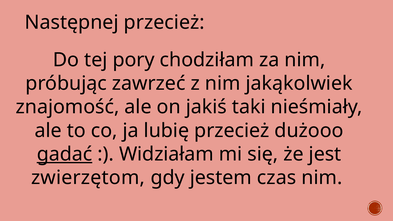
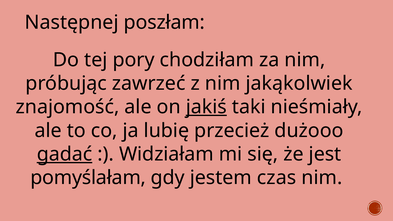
Następnej przecież: przecież -> poszłam
jakiś underline: none -> present
zwierzętom: zwierzętom -> pomyślałam
